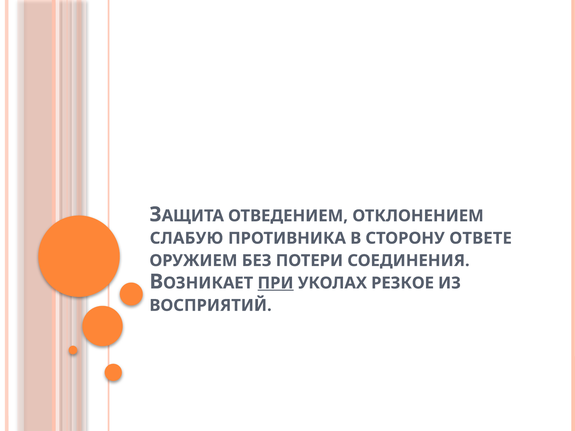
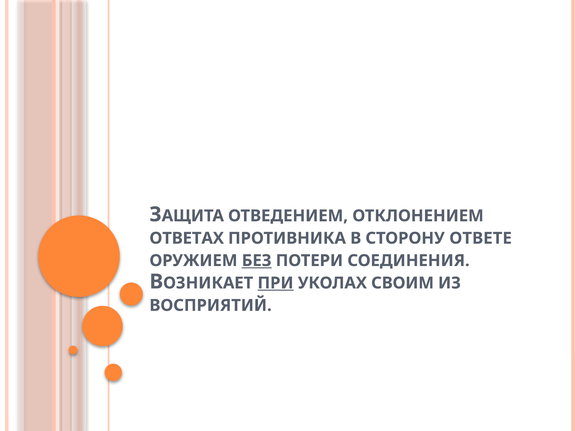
СЛАБУЮ: СЛАБУЮ -> ОТВЕТАХ
БЕЗ underline: none -> present
РЕЗКОЕ: РЕЗКОЕ -> СВОИМ
